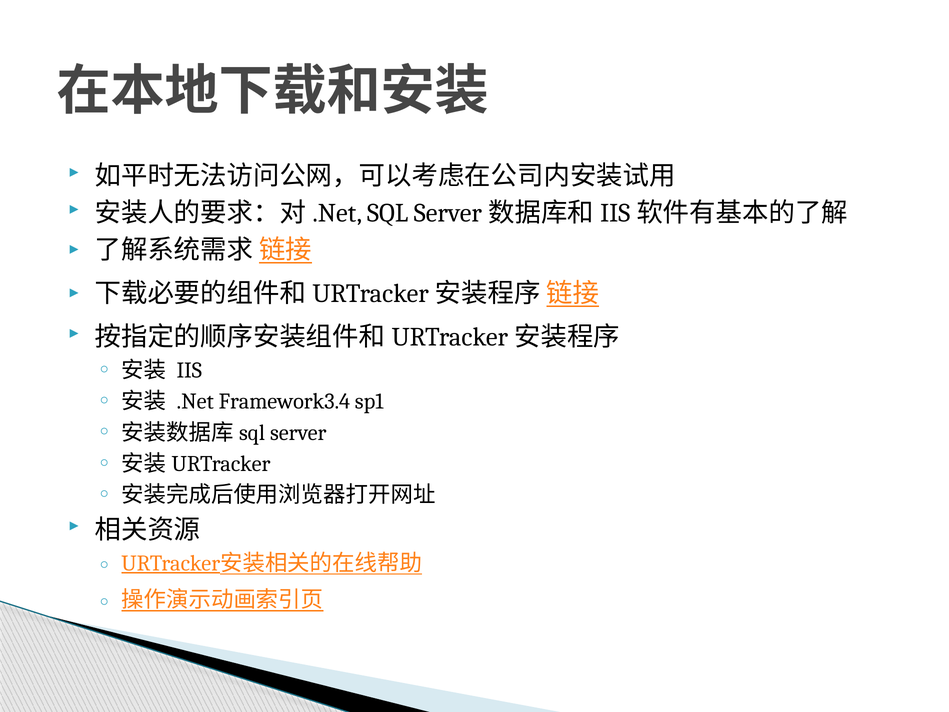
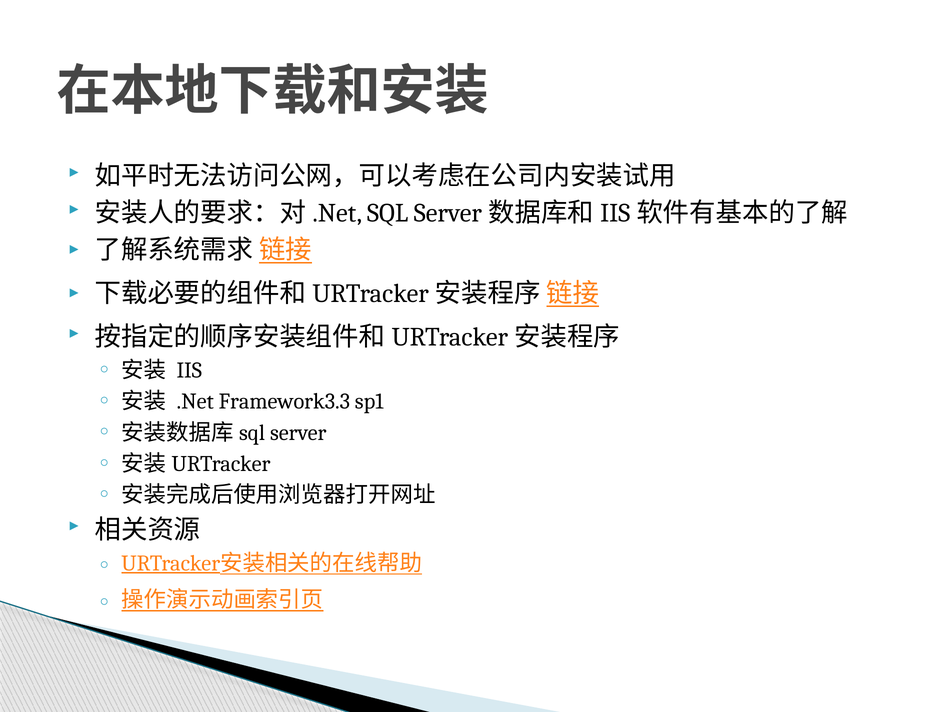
Framework3.4: Framework3.4 -> Framework3.3
